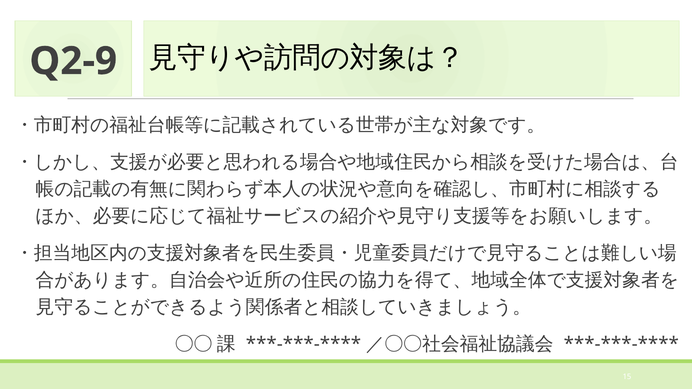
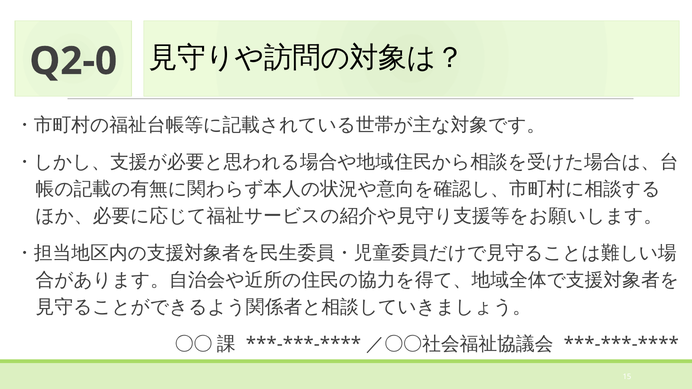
Q2-9: Q2-9 -> Q2-0
